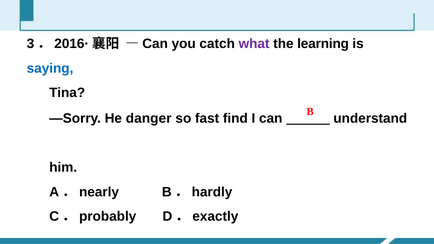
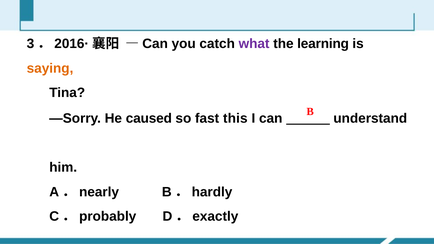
saying colour: blue -> orange
danger: danger -> caused
find: find -> this
